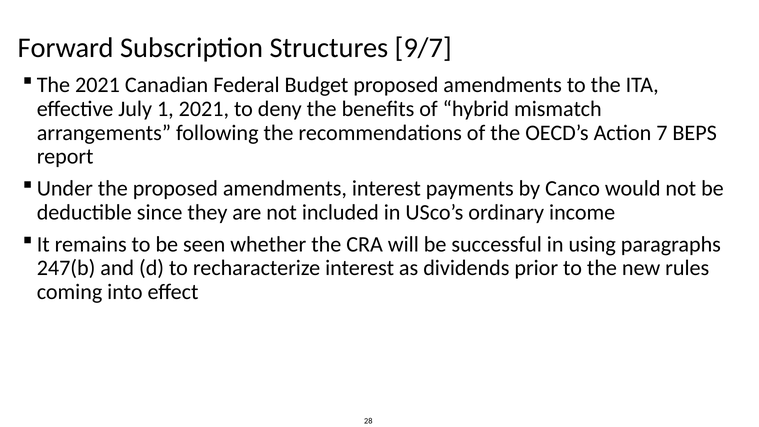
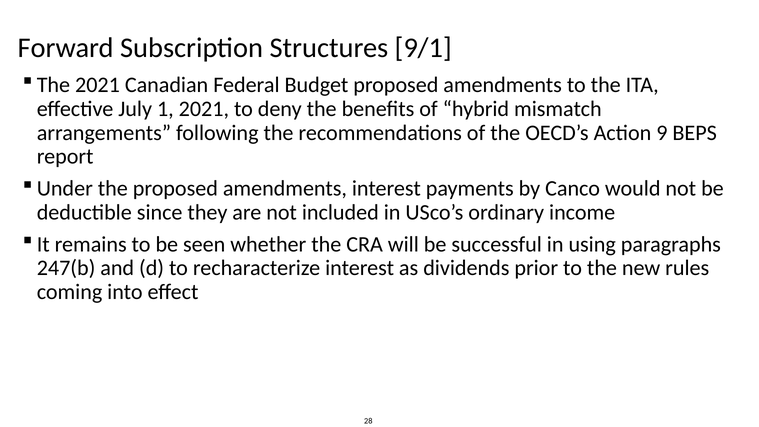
9/7: 9/7 -> 9/1
7: 7 -> 9
